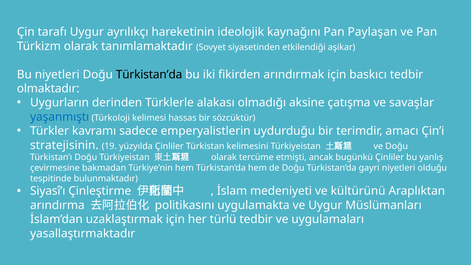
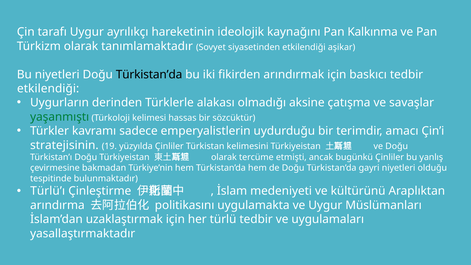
Paylaşan: Paylaşan -> Kalkınma
olmaktadır at (48, 89): olmaktadır -> etkilendiği
yaşanmıştı colour: blue -> green
Siyasî’ı: Siyasî’ı -> Türlü’ı
